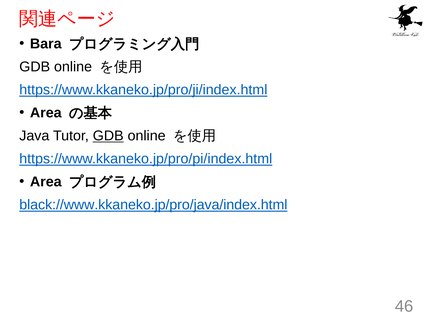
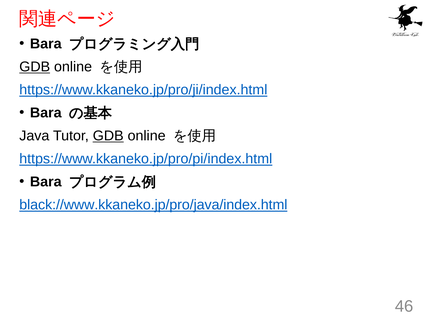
GDB at (35, 67) underline: none -> present
Area at (46, 113): Area -> Bara
Area at (46, 182): Area -> Bara
